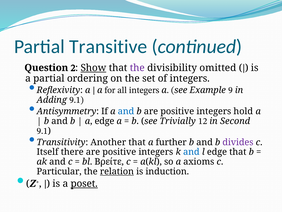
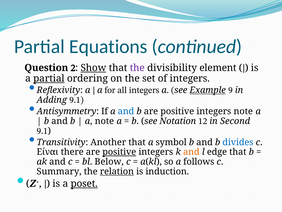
Transitive: Transitive -> Equations
omitted: omitted -> element
partial at (49, 78) underline: none -> present
Example underline: none -> present
integers hold: hold -> note
a edge: edge -> note
Trivially: Trivially -> Notation
further: further -> symbol
divides colour: purple -> blue
Itself: Itself -> Είναι
positive at (119, 152) underline: none -> present
and at (191, 152) colour: blue -> orange
Βρείτε: Βρείτε -> Below
axioms: axioms -> follows
Particular: Particular -> Summary
